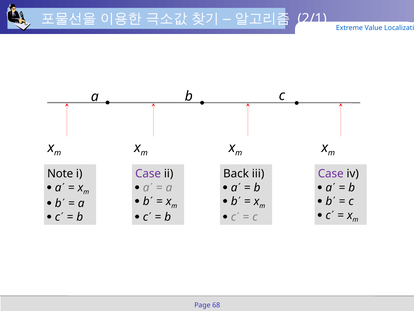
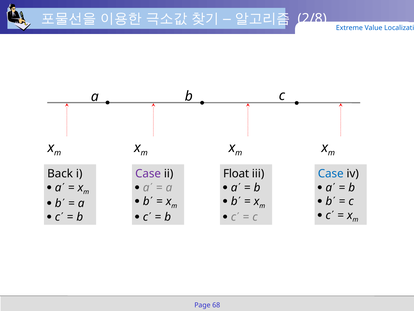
2/1: 2/1 -> 2/8
Note: Note -> Back
Back: Back -> Float
Case at (331, 173) colour: purple -> blue
